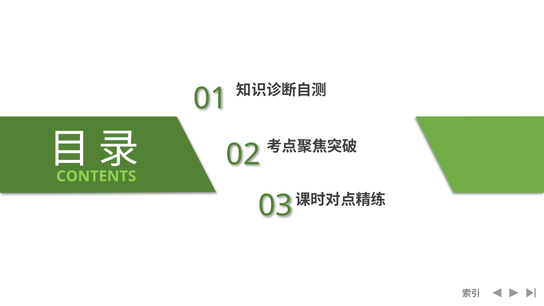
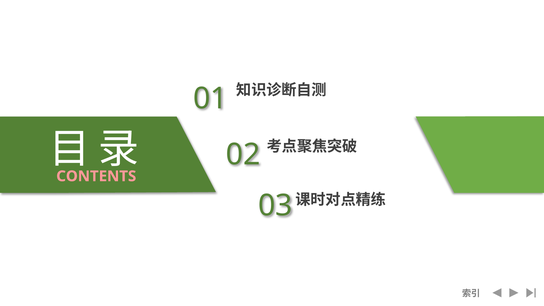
CONTENTS colour: light green -> pink
